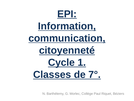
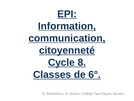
1: 1 -> 8
7°: 7° -> 6°
